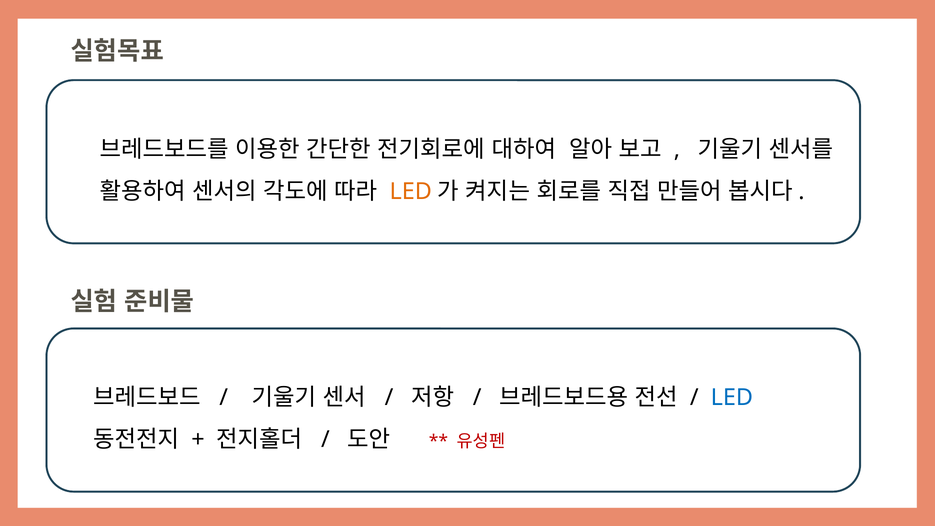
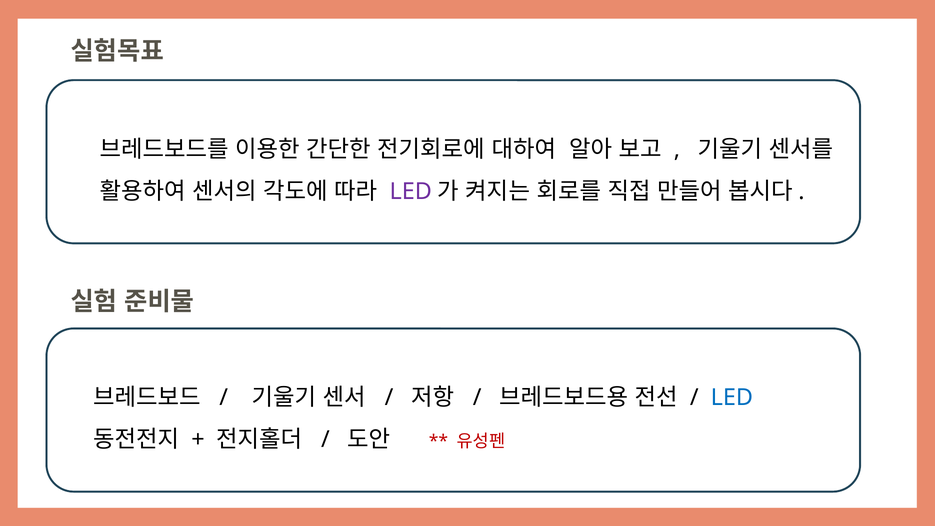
LED at (411, 191) colour: orange -> purple
